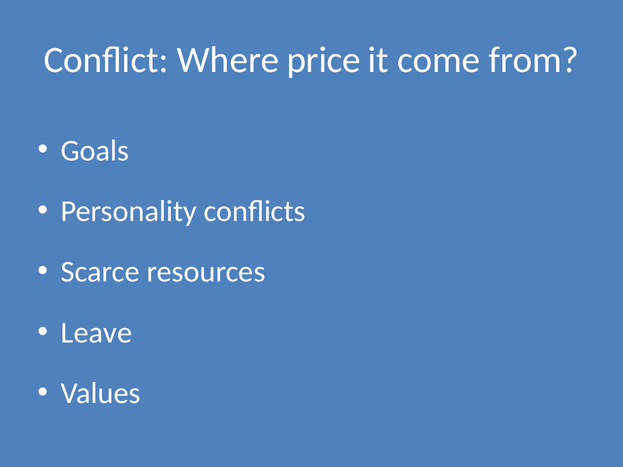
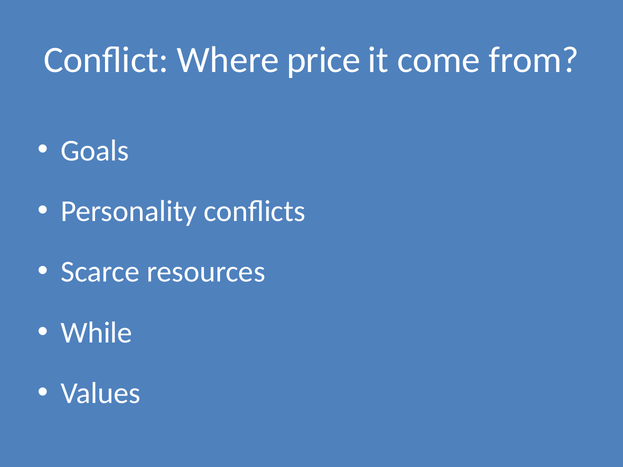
Leave: Leave -> While
